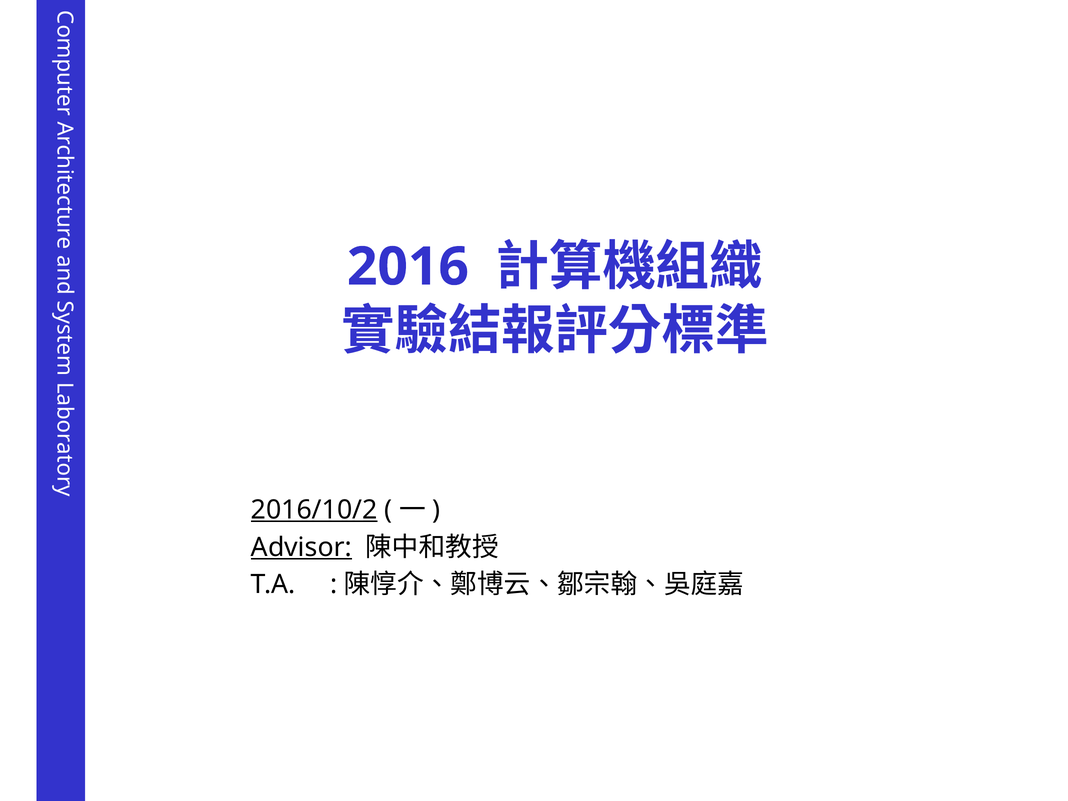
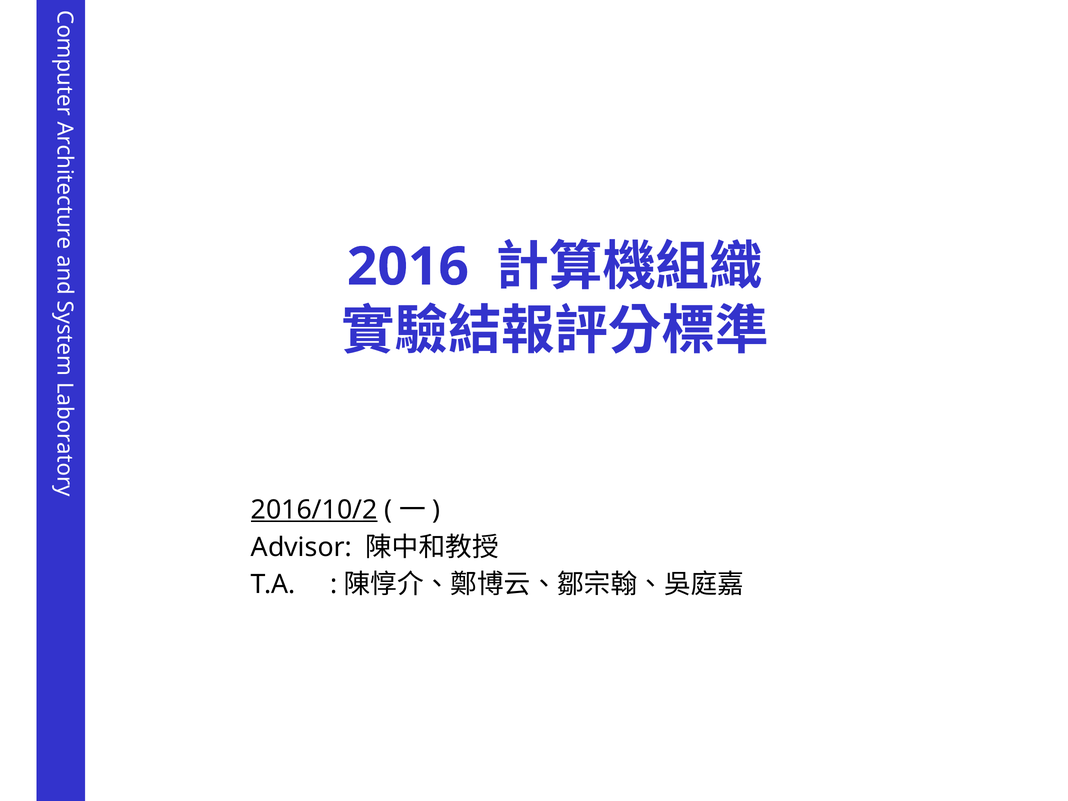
Advisor underline: present -> none
